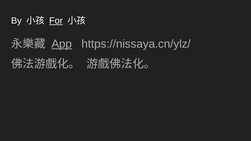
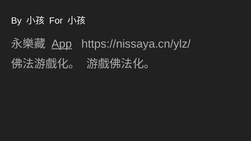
For underline: present -> none
